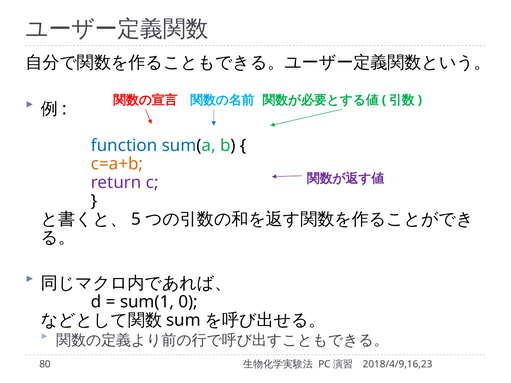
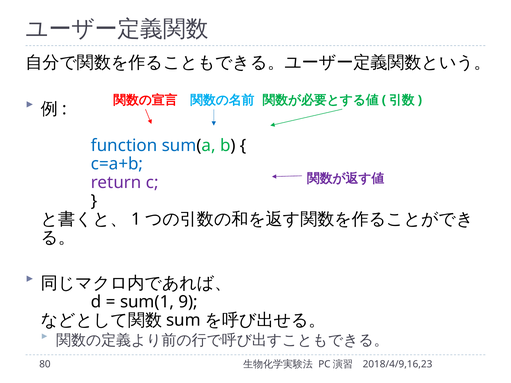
c=a+b colour: orange -> blue
5: 5 -> 1
0: 0 -> 9
